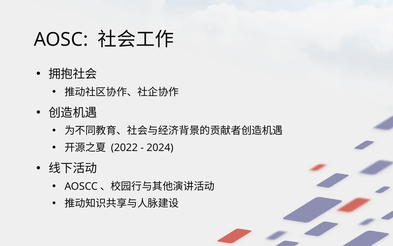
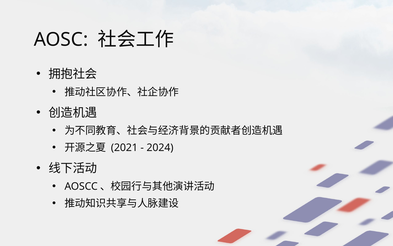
2022: 2022 -> 2021
